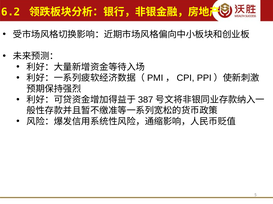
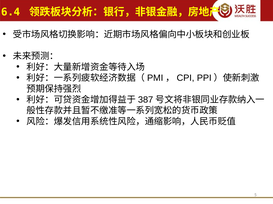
6.2: 6.2 -> 6.4
